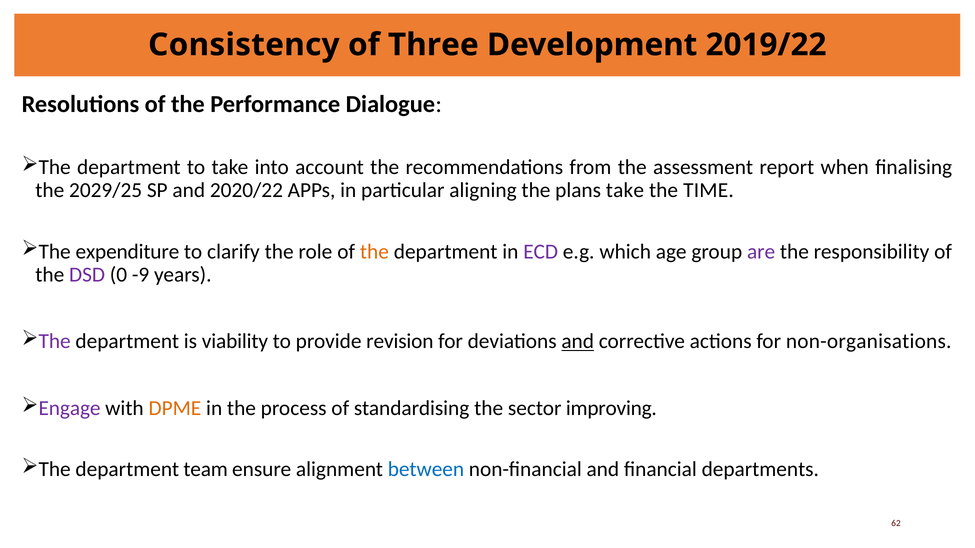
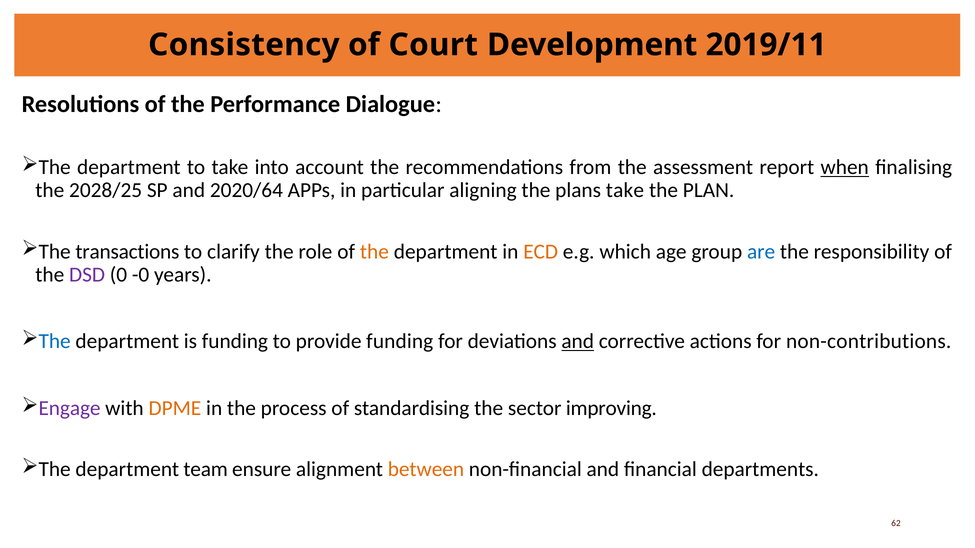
Three: Three -> Court
2019/22: 2019/22 -> 2019/11
when underline: none -> present
2029/25: 2029/25 -> 2028/25
2020/22: 2020/22 -> 2020/64
TIME: TIME -> PLAN
expenditure: expenditure -> transactions
ECD colour: purple -> orange
are colour: purple -> blue
-9: -9 -> -0
The at (55, 342) colour: purple -> blue
is viability: viability -> funding
provide revision: revision -> funding
non-organisations: non-organisations -> non-contributions
between colour: blue -> orange
